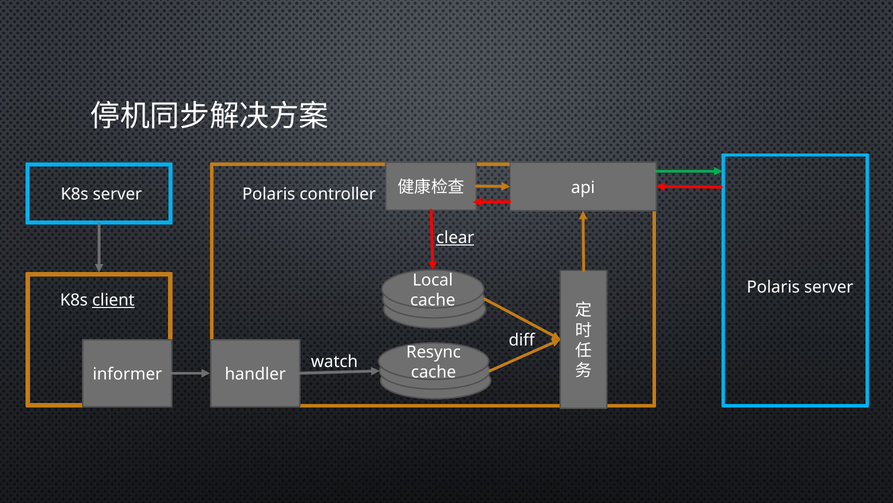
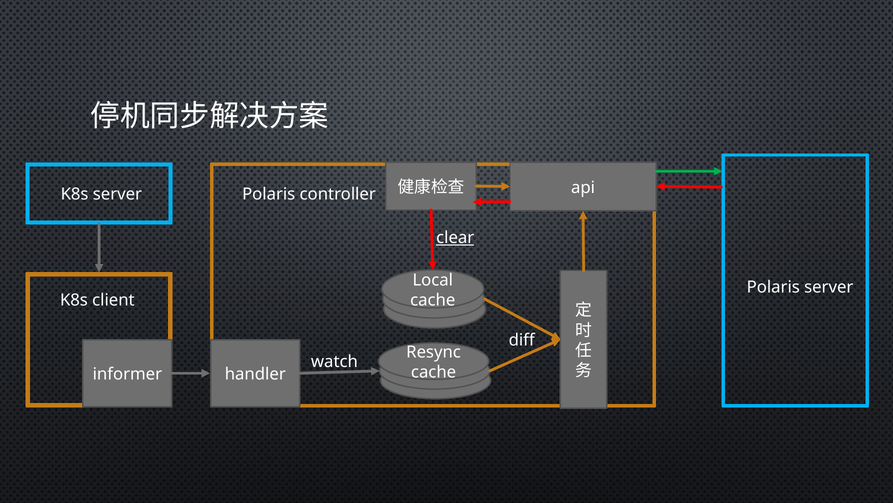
client underline: present -> none
